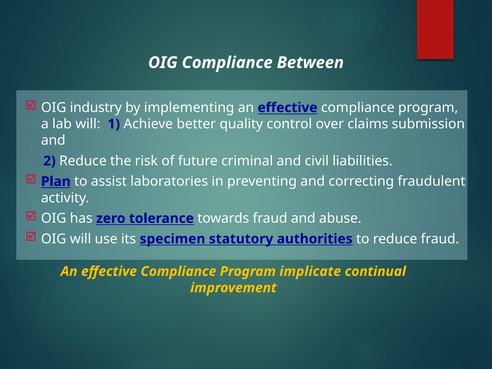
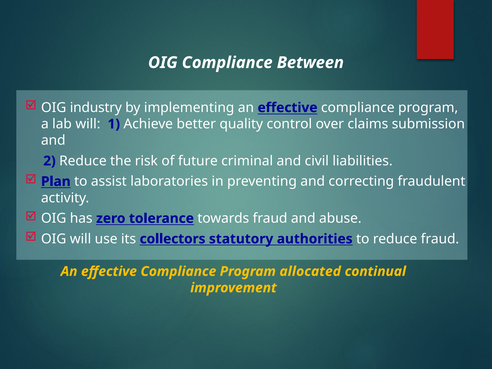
specimen: specimen -> collectors
implicate: implicate -> allocated
